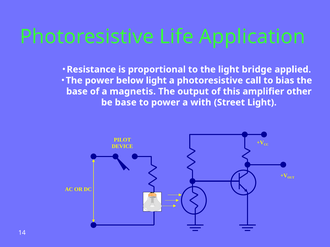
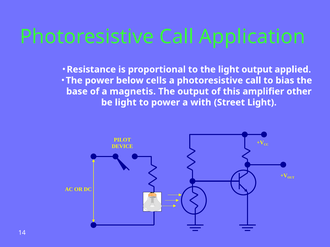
Life at (176, 37): Life -> Call
light bridge: bridge -> output
below light: light -> cells
be base: base -> light
